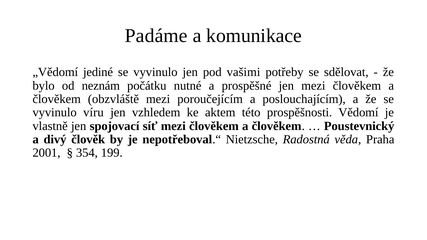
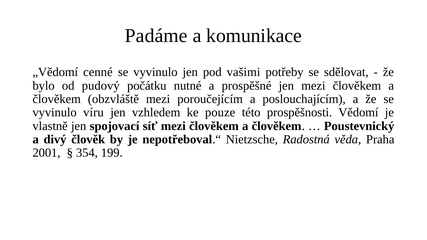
jediné: jediné -> cenné
neznám: neznám -> pudový
aktem: aktem -> pouze
